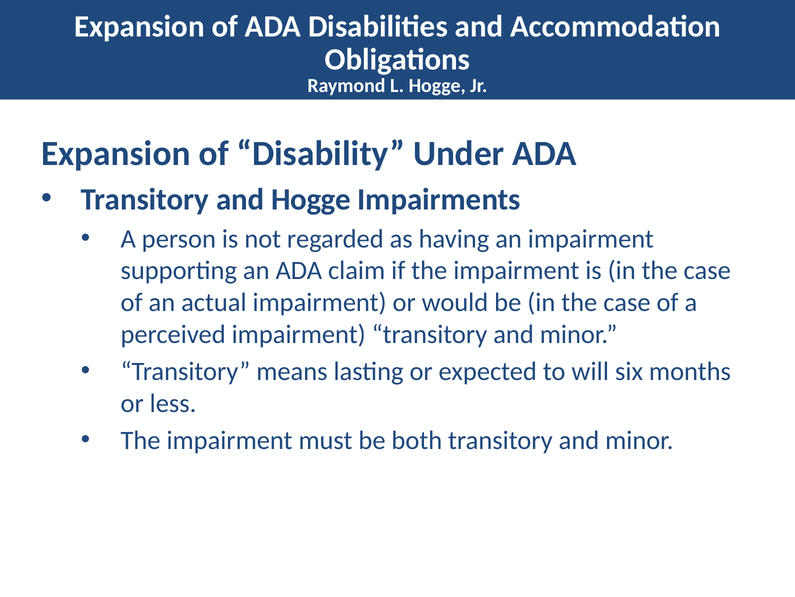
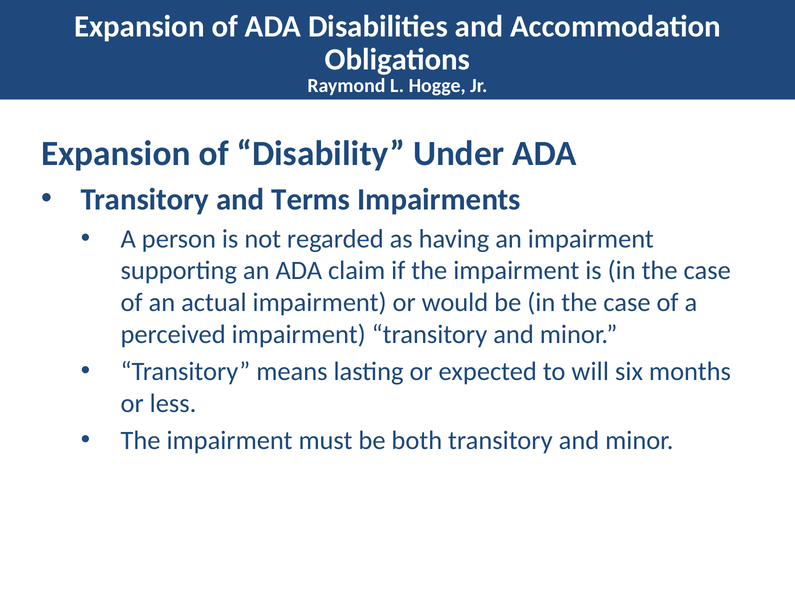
and Hogge: Hogge -> Terms
